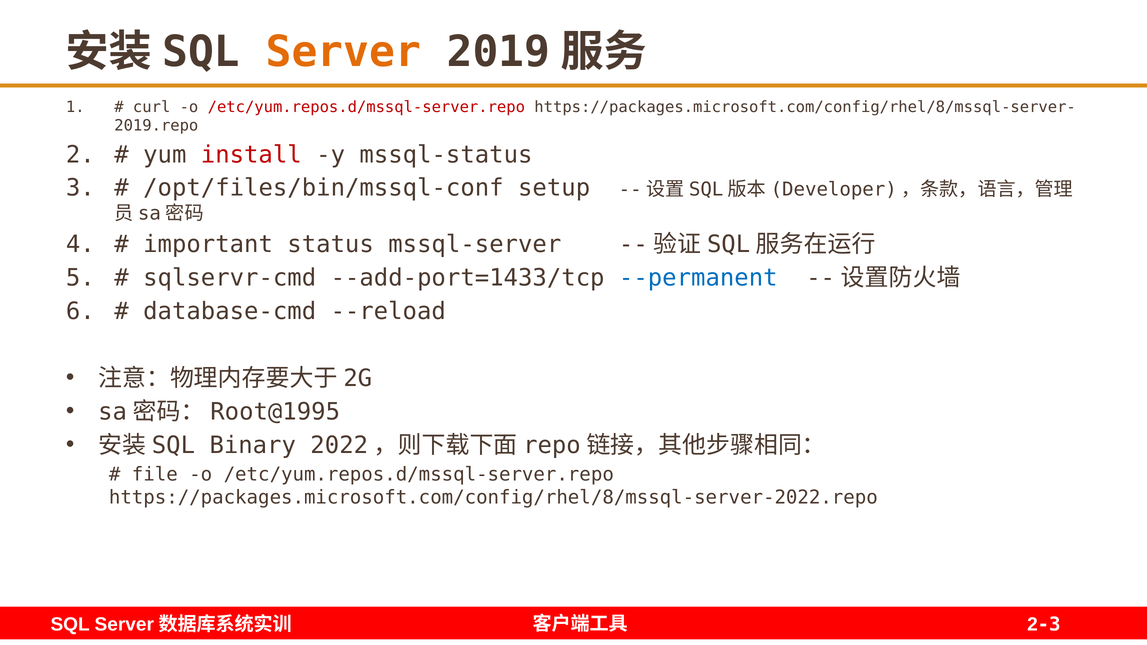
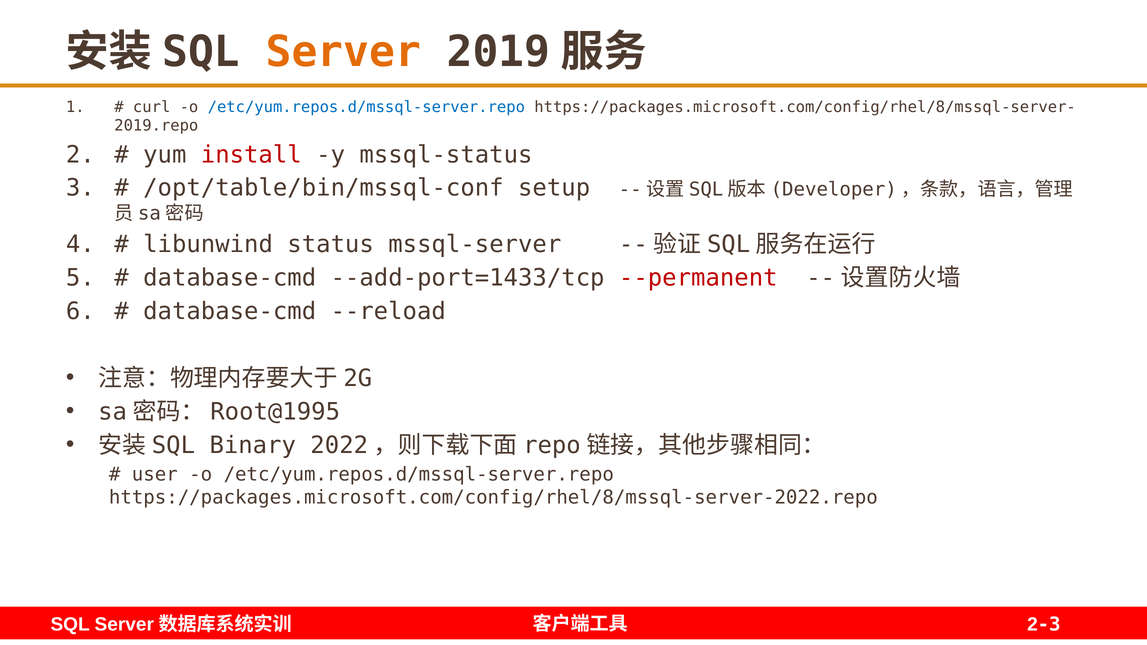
/etc/yum.repos.d/mssql-server.repo at (366, 107) colour: red -> blue
/opt/files/bin/mssql-conf: /opt/files/bin/mssql-conf -> /opt/table/bin/mssql-conf
important: important -> libunwind
sqlservr-cmd at (230, 278): sqlservr-cmd -> database-cmd
--permanent colour: blue -> red
file: file -> user
